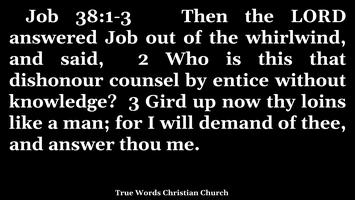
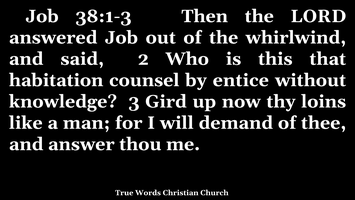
dishonour: dishonour -> habitation
